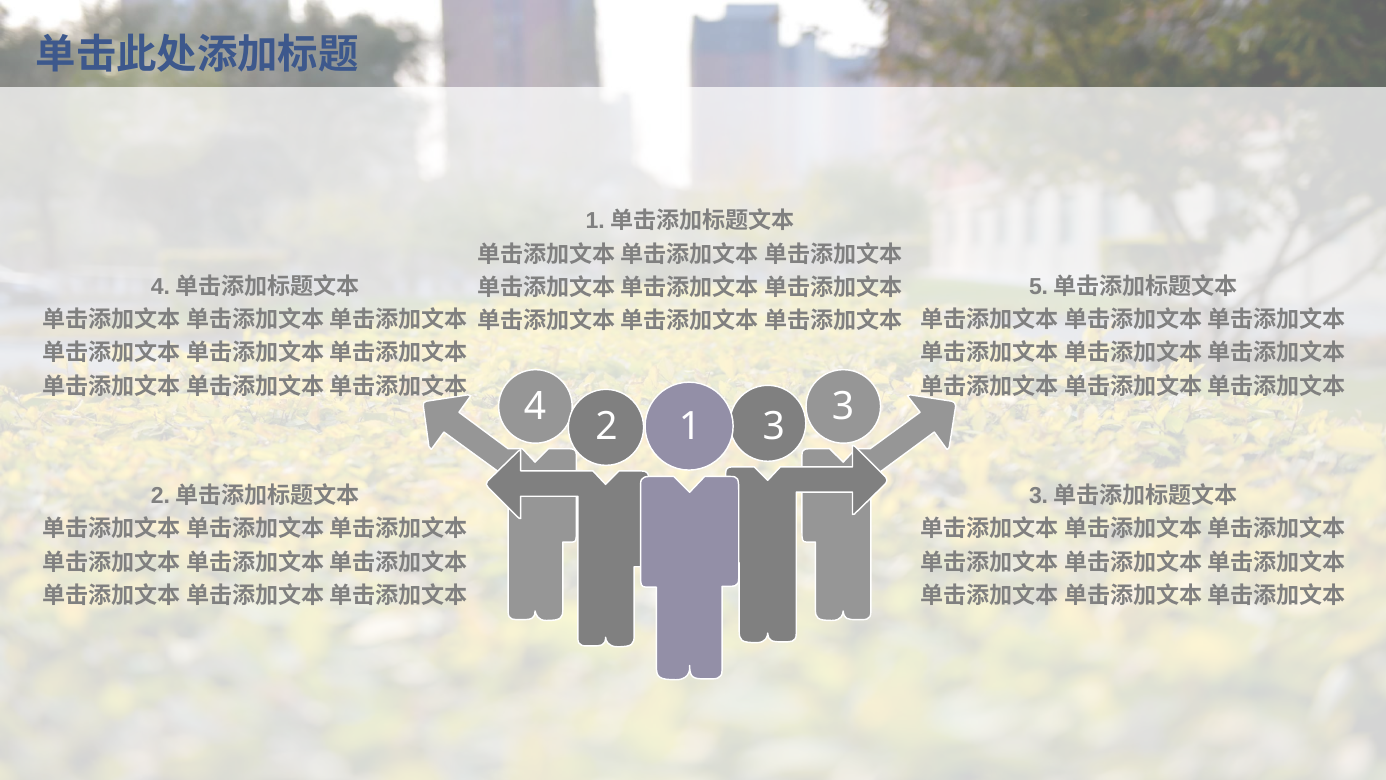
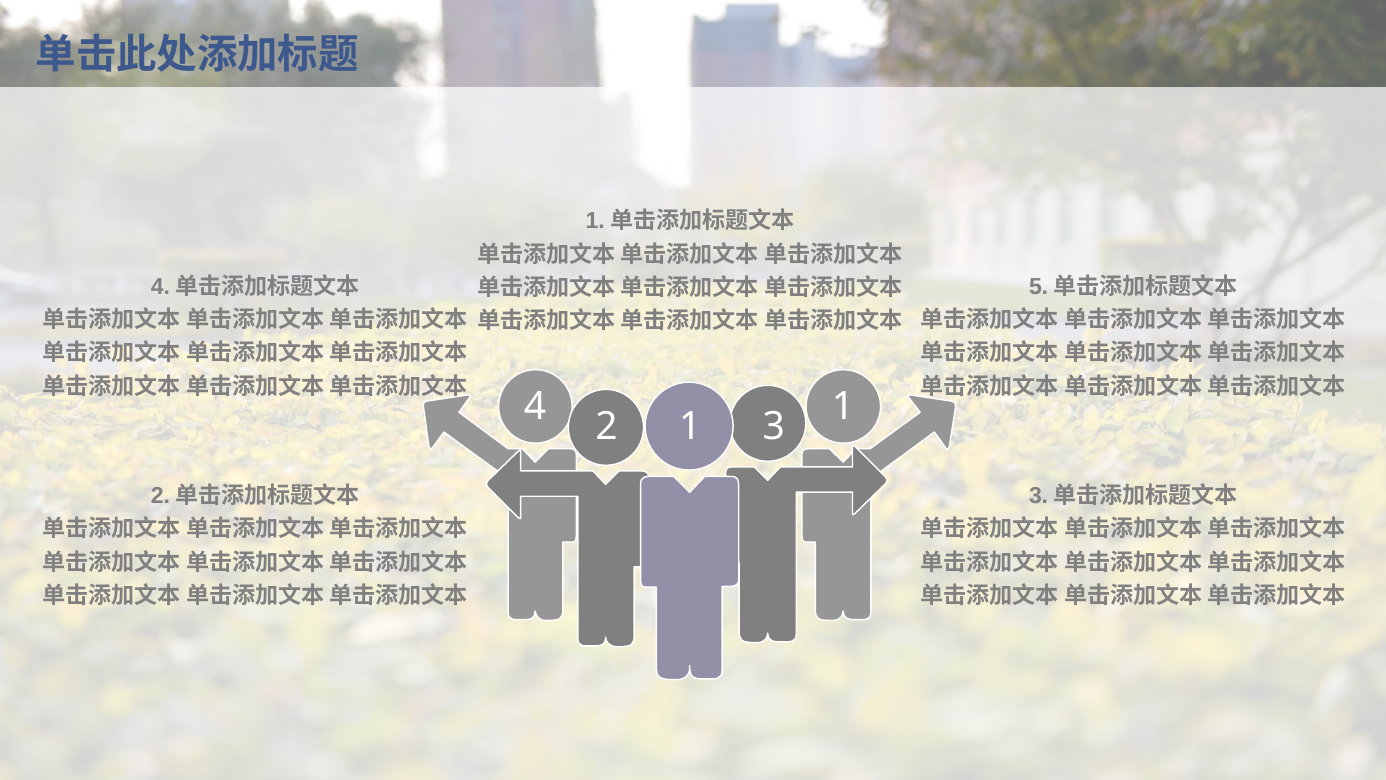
4 3: 3 -> 1
